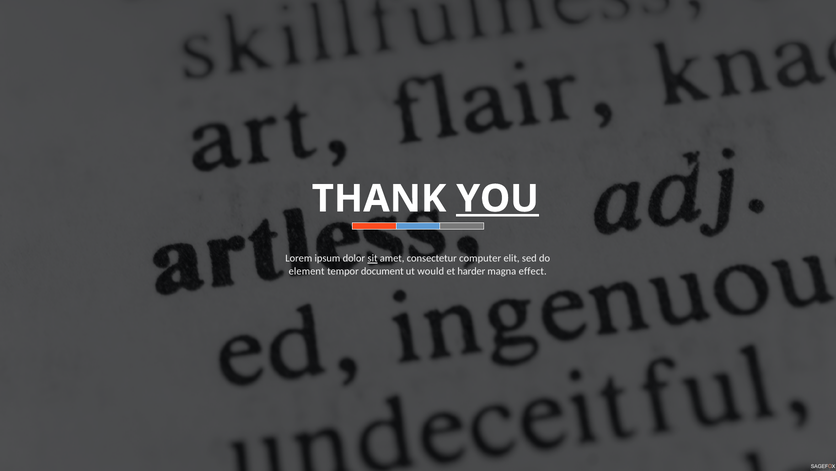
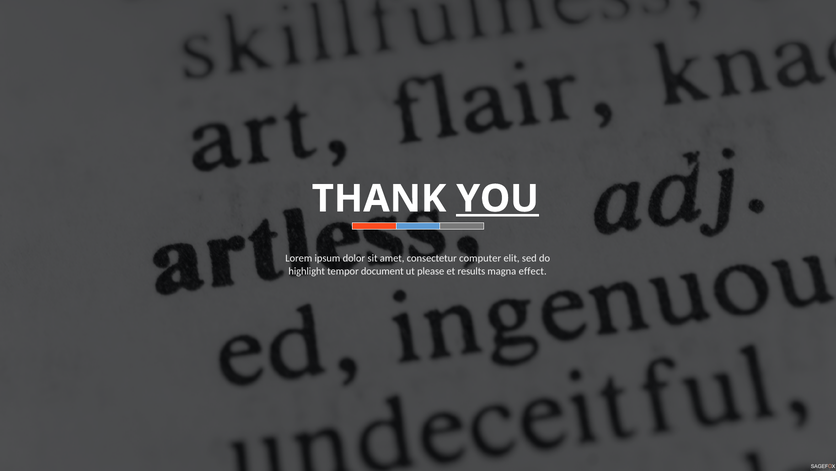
sit underline: present -> none
element: element -> highlight
would: would -> please
harder: harder -> results
